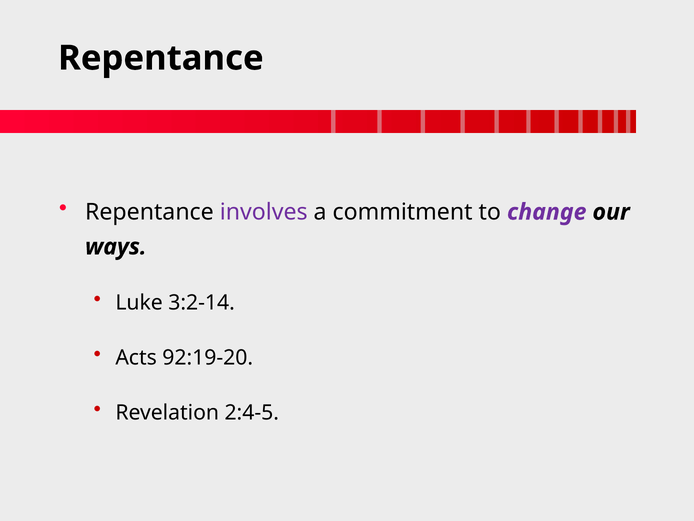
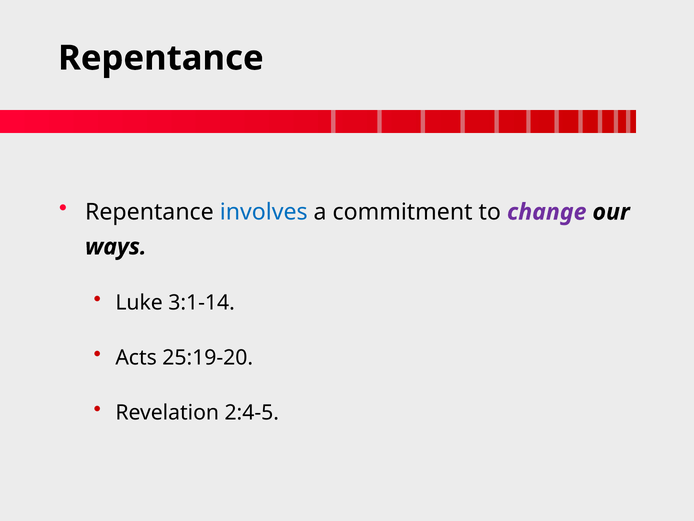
involves colour: purple -> blue
3:2-14: 3:2-14 -> 3:1-14
92:19-20: 92:19-20 -> 25:19-20
